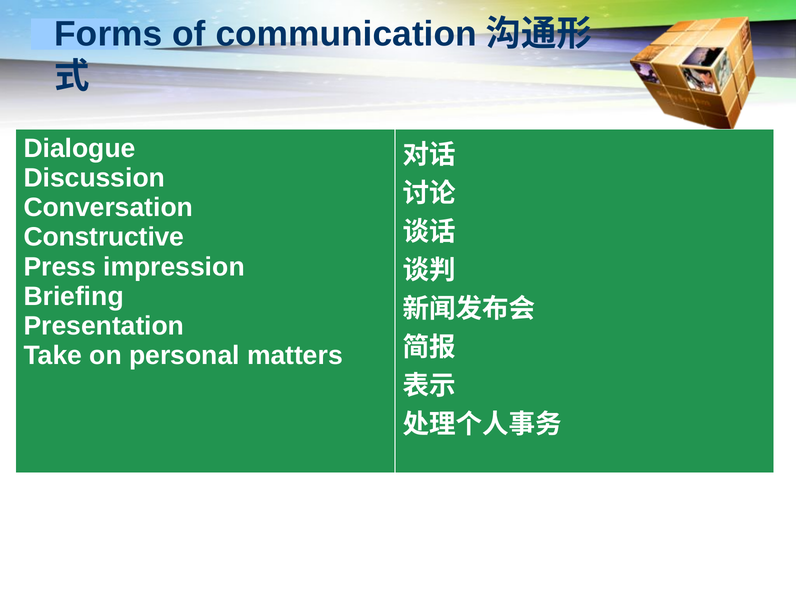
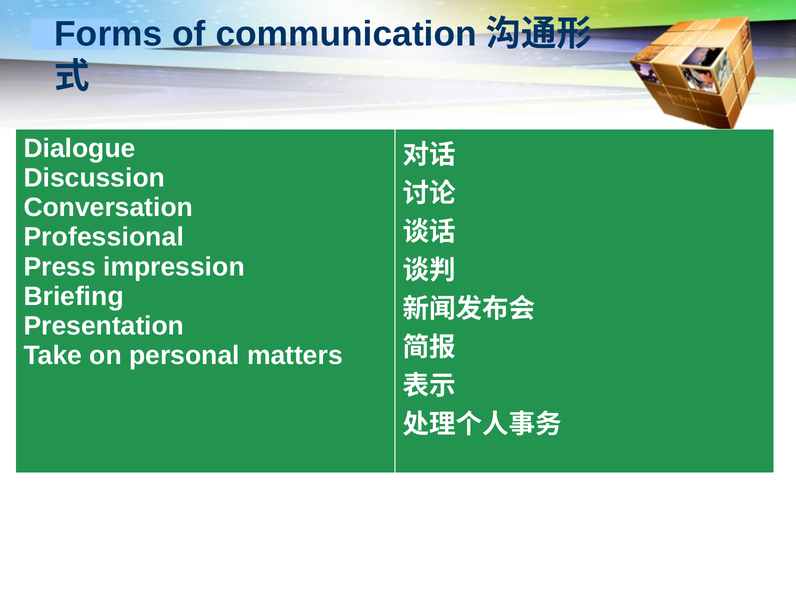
Constructive: Constructive -> Professional
